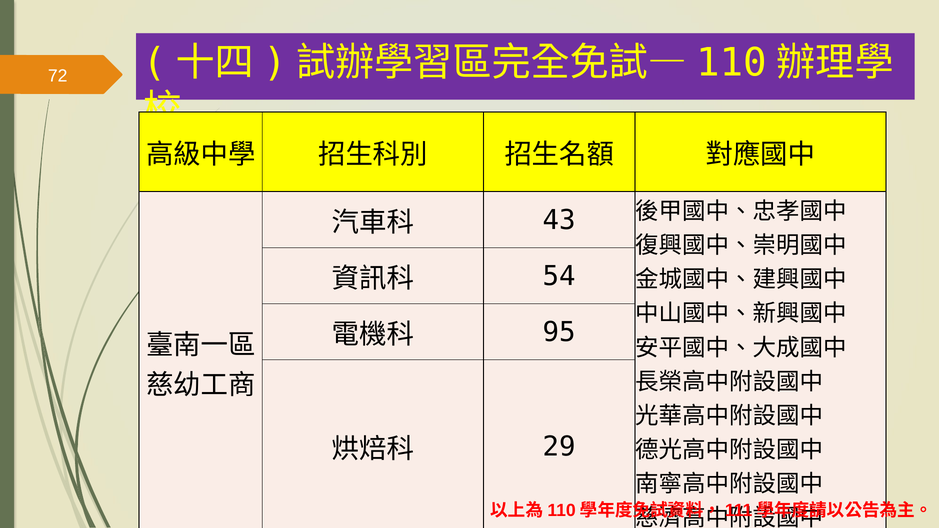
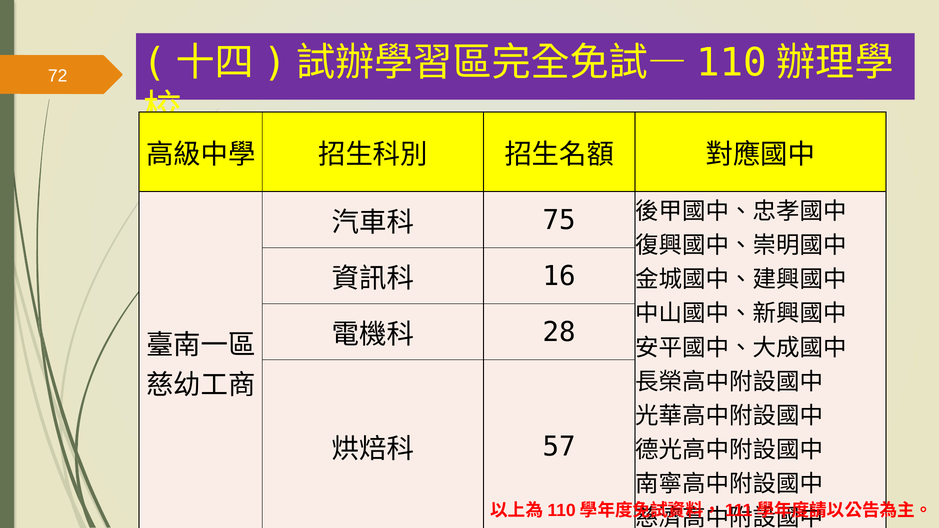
43: 43 -> 75
54: 54 -> 16
95: 95 -> 28
29: 29 -> 57
